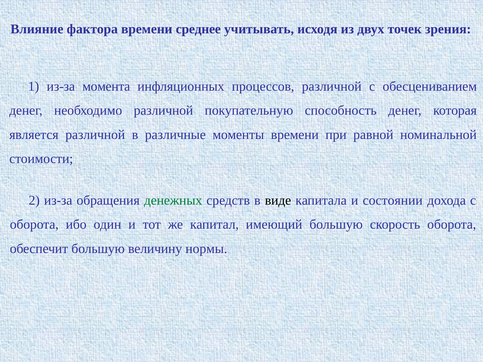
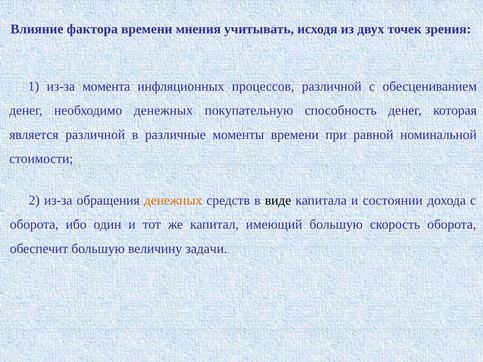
среднее: среднее -> мнения
необходимо различной: различной -> денежных
денежных at (173, 201) colour: green -> orange
нормы: нормы -> задачи
